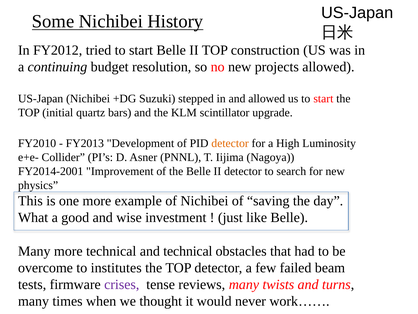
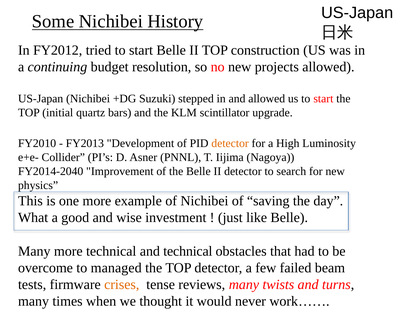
FY2014-2001: FY2014-2001 -> FY2014-2040
institutes: institutes -> managed
crises colour: purple -> orange
